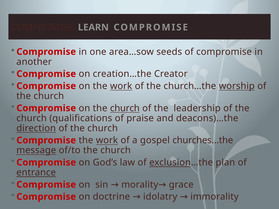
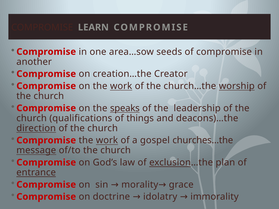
on the church: church -> speaks
praise: praise -> things
